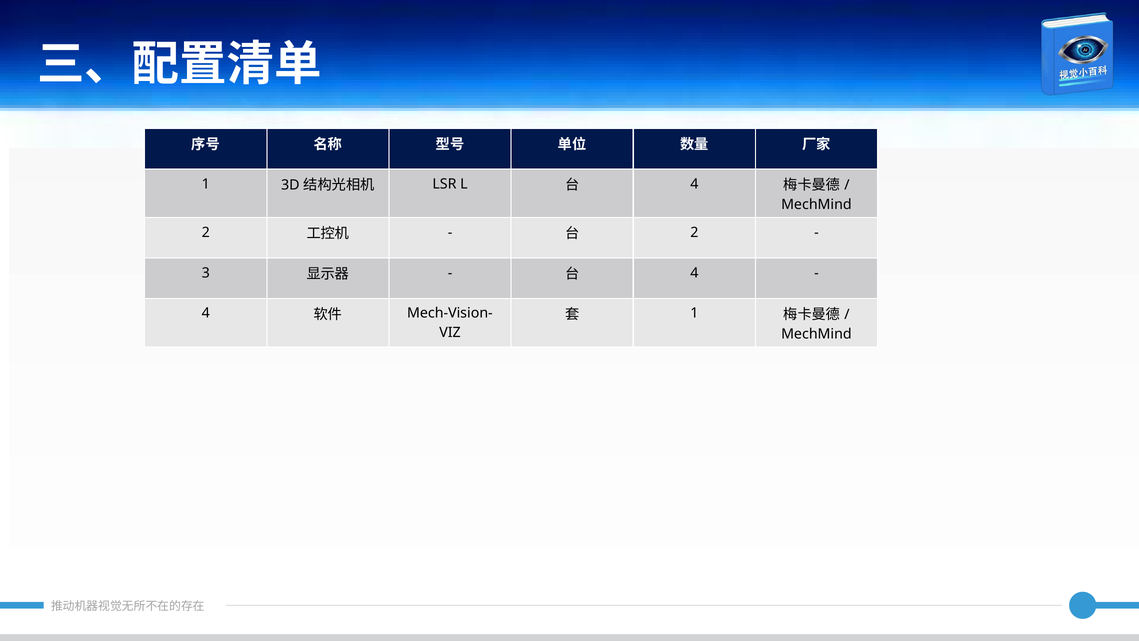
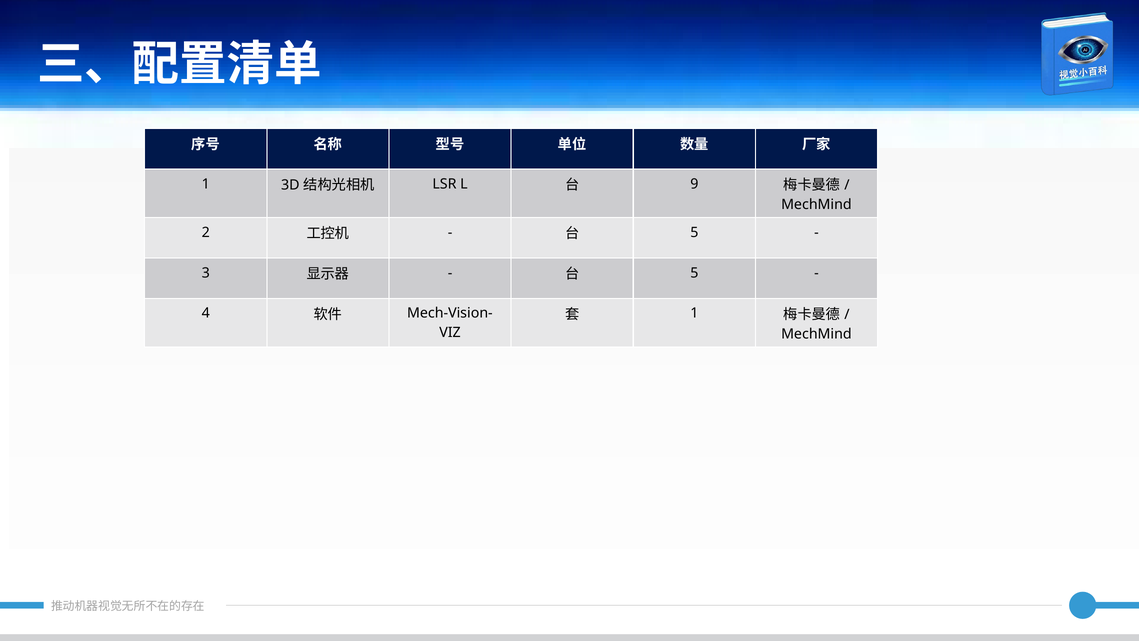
4 at (694, 184): 4 -> 9
2 at (694, 232): 2 -> 5
4 at (694, 273): 4 -> 5
